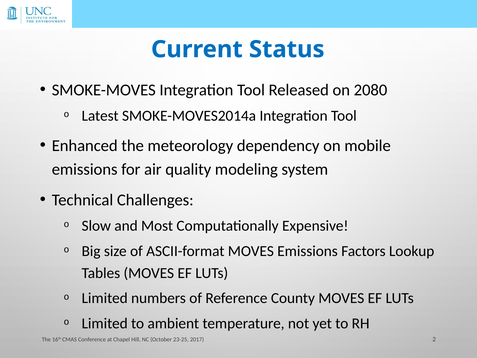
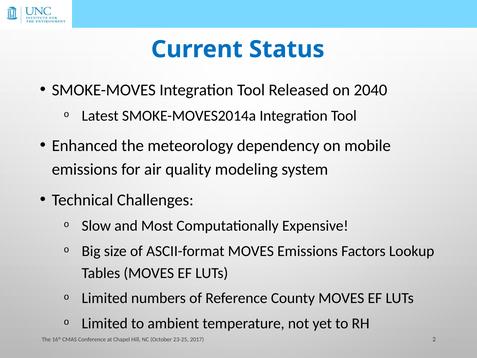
2080: 2080 -> 2040
